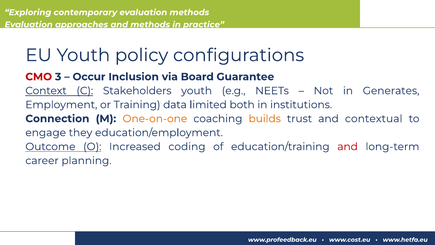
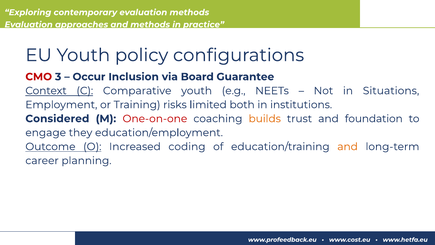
Stakeholders: Stakeholders -> Comparative
Generates: Generates -> Situations
data: data -> risks
Connection: Connection -> Considered
One-on-one colour: orange -> red
contextual: contextual -> foundation
and at (348, 146) colour: red -> orange
